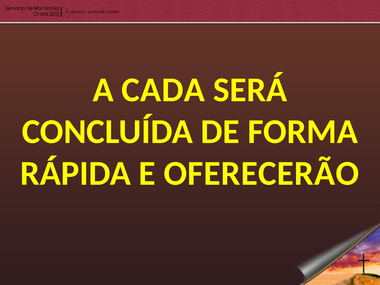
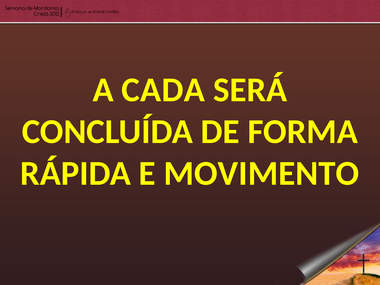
OFERECERÃO: OFERECERÃO -> MOVIMENTO
